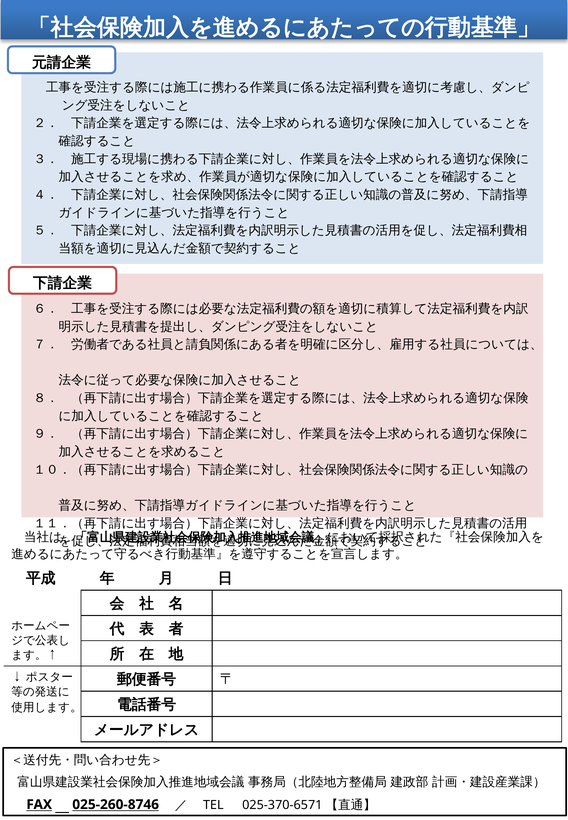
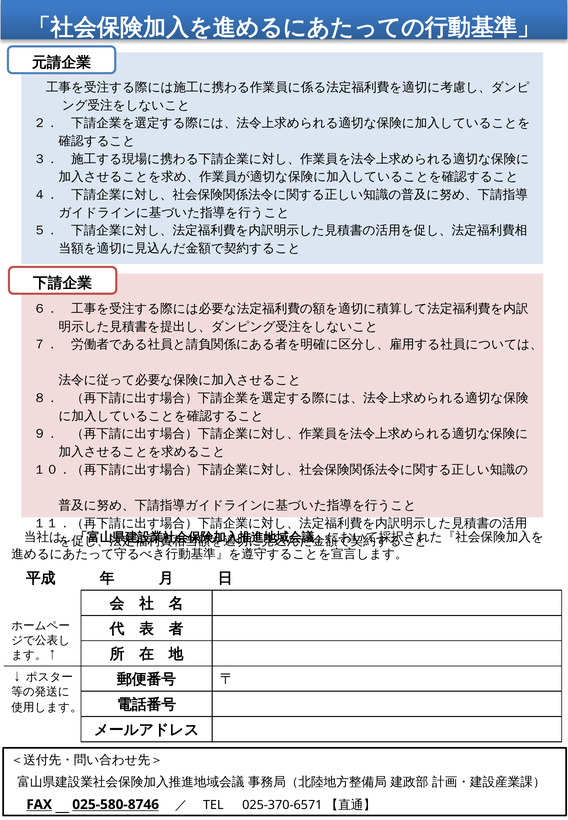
025-260-8746: 025-260-8746 -> 025-580-8746
